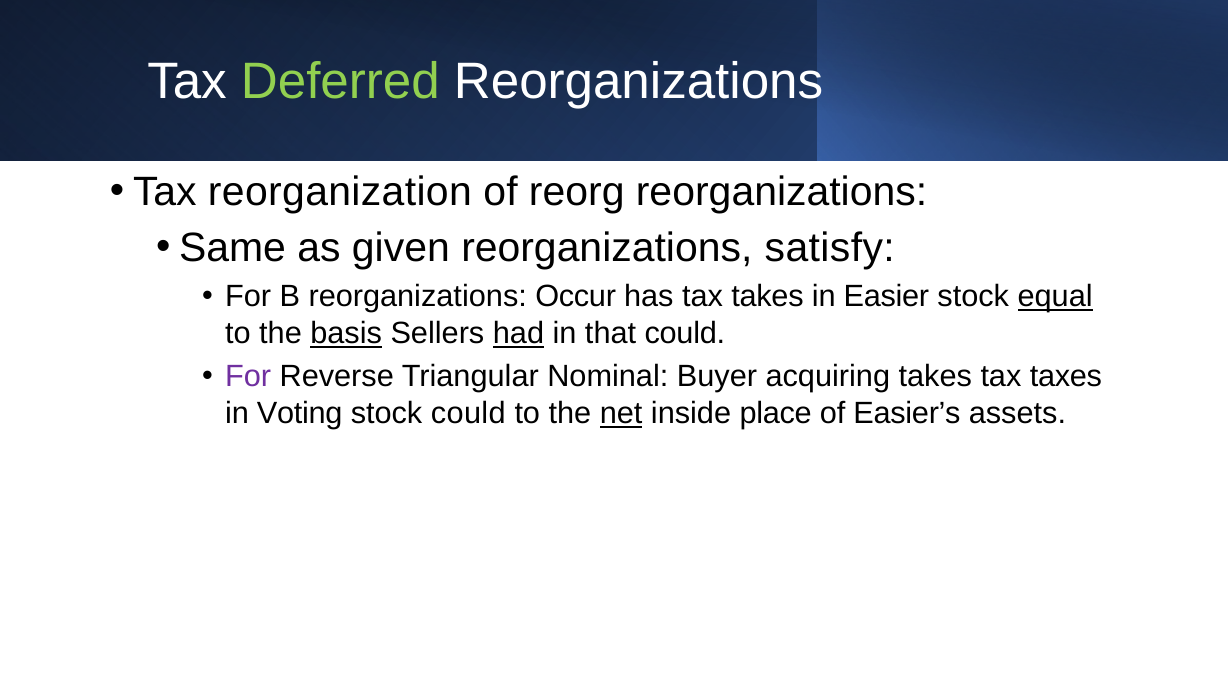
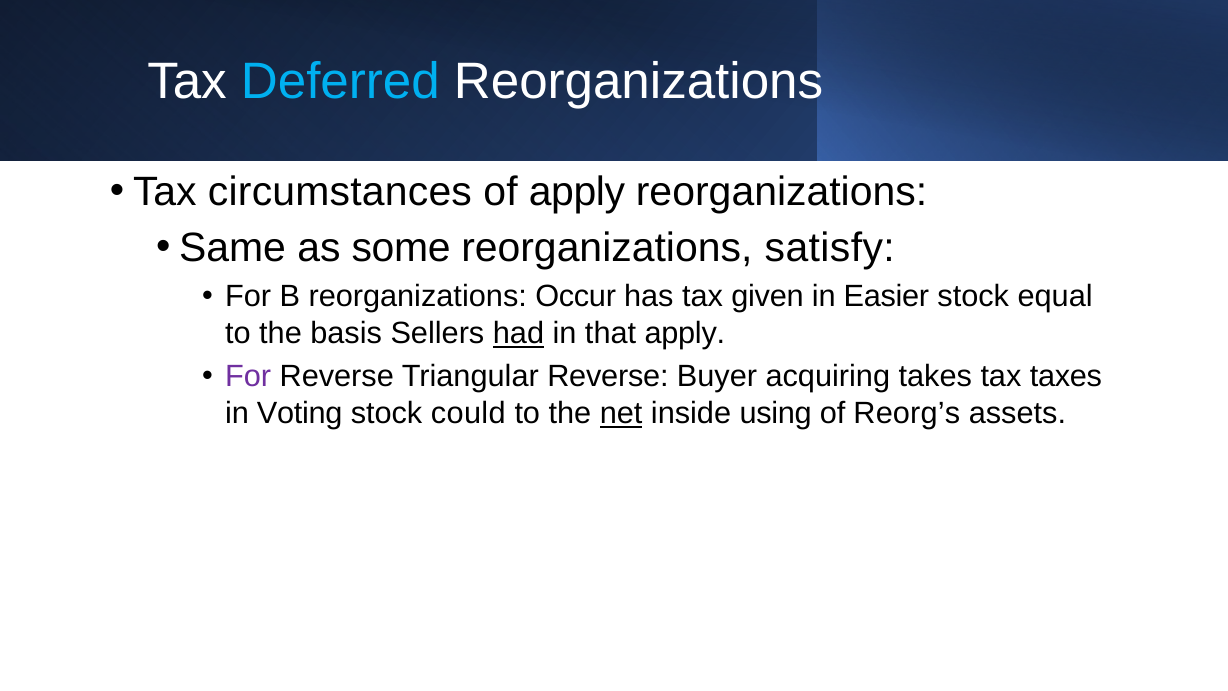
Deferred colour: light green -> light blue
reorganization: reorganization -> circumstances
of reorg: reorg -> apply
given: given -> some
tax takes: takes -> given
equal underline: present -> none
basis underline: present -> none
that could: could -> apply
Triangular Nominal: Nominal -> Reverse
place: place -> using
Easier’s: Easier’s -> Reorg’s
